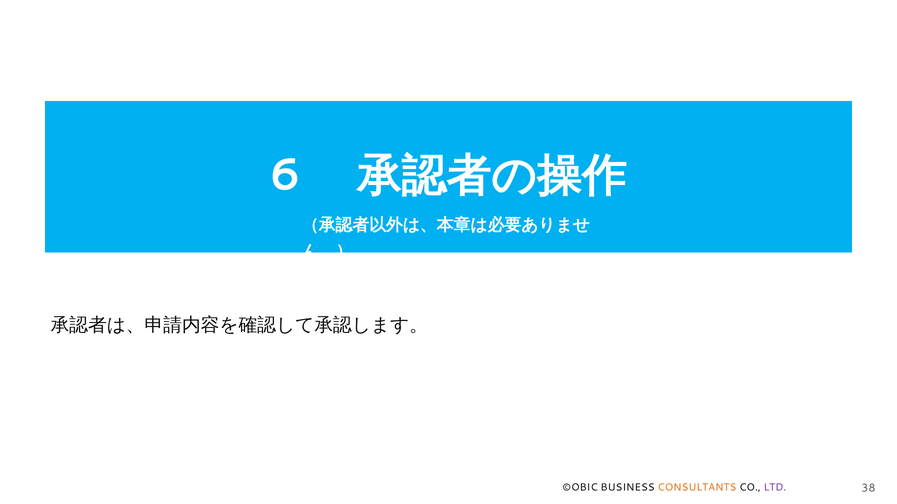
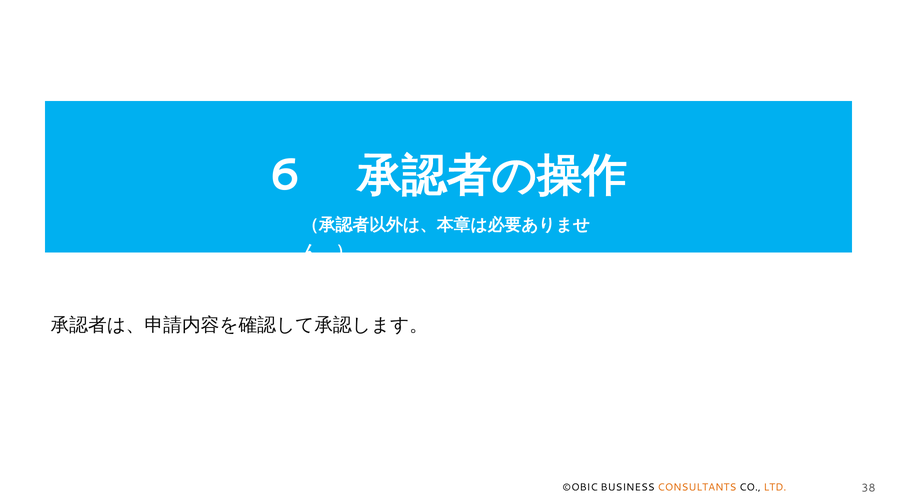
LTD colour: purple -> orange
